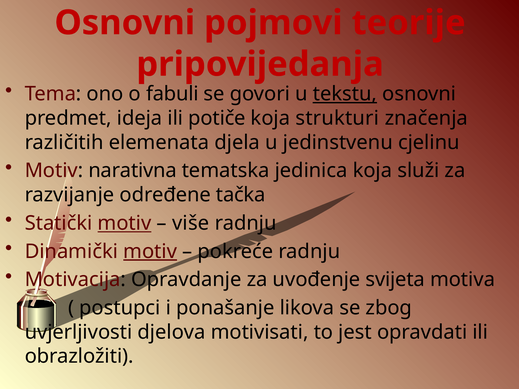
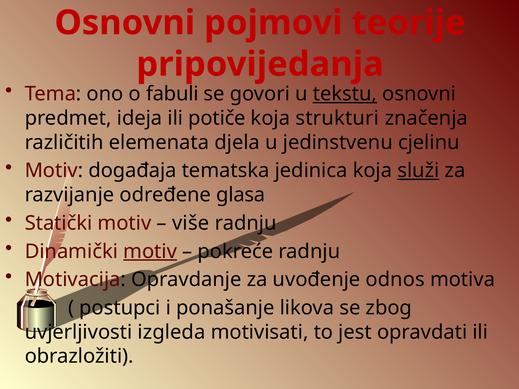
narativna: narativna -> događaja
služi underline: none -> present
tačka: tačka -> glasa
motiv at (124, 223) underline: present -> none
svijeta: svijeta -> odnos
djelova: djelova -> izgleda
